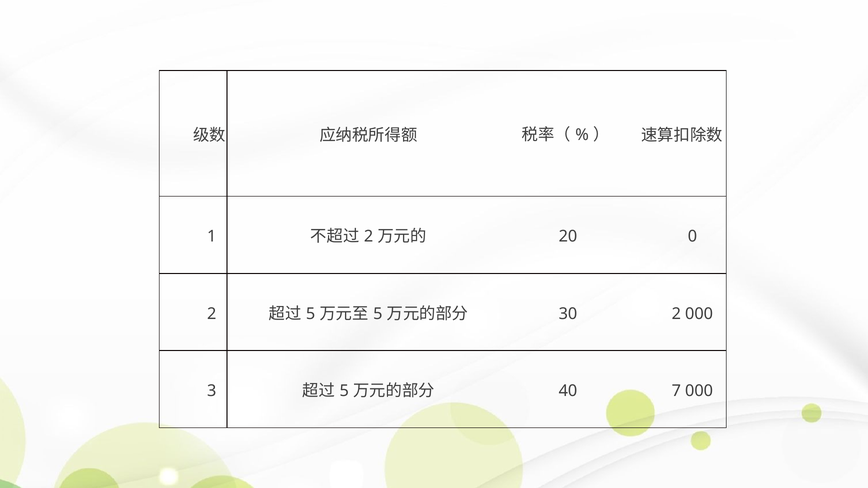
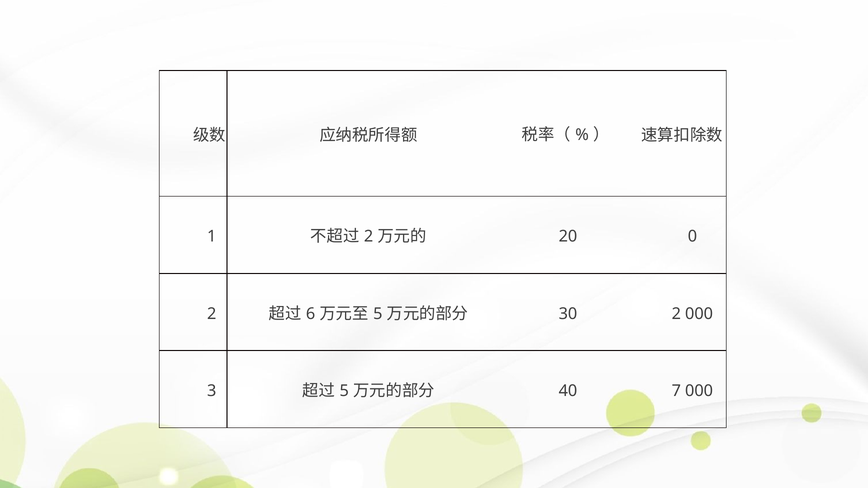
5 at (311, 314): 5 -> 6
